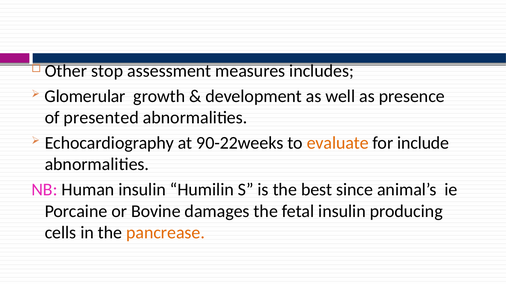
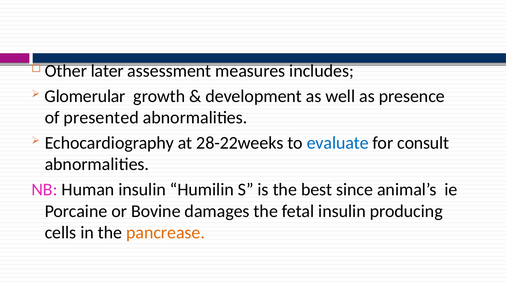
stop: stop -> later
90-22weeks: 90-22weeks -> 28-22weeks
evaluate colour: orange -> blue
include: include -> consult
